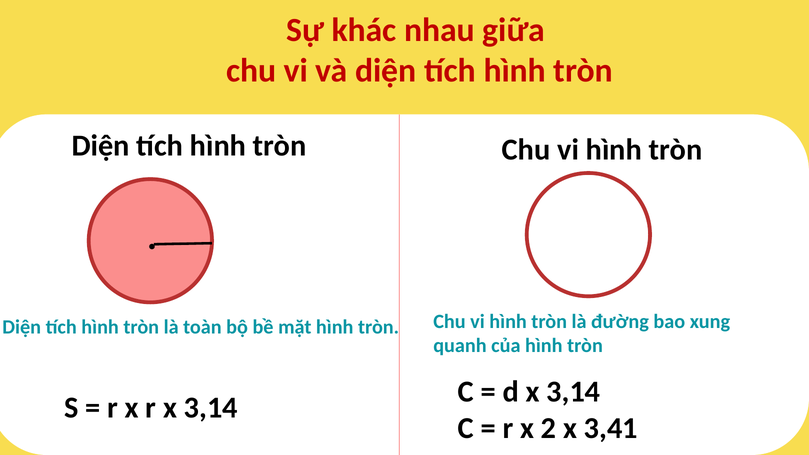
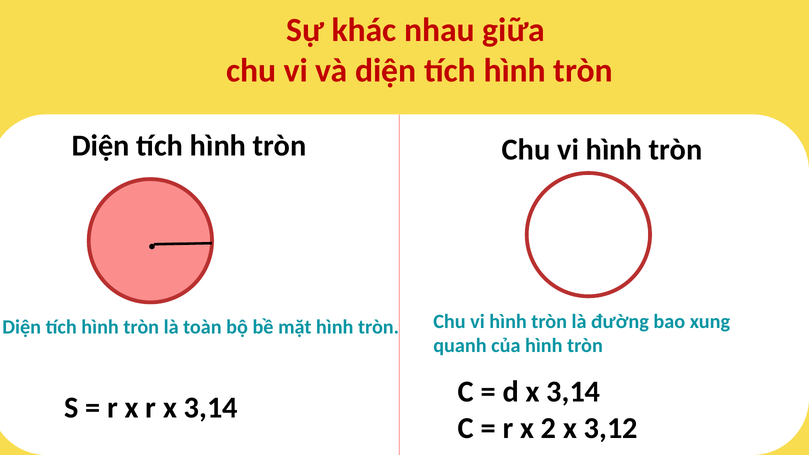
3,41: 3,41 -> 3,12
